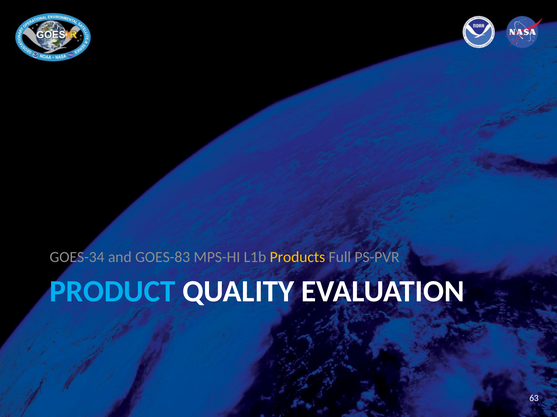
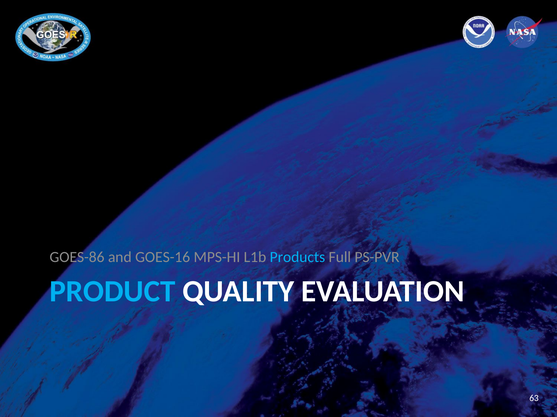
GOES-34: GOES-34 -> GOES-86
GOES-83: GOES-83 -> GOES-16
Products colour: yellow -> light blue
